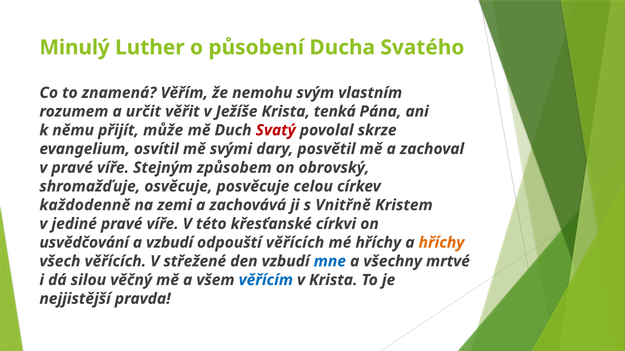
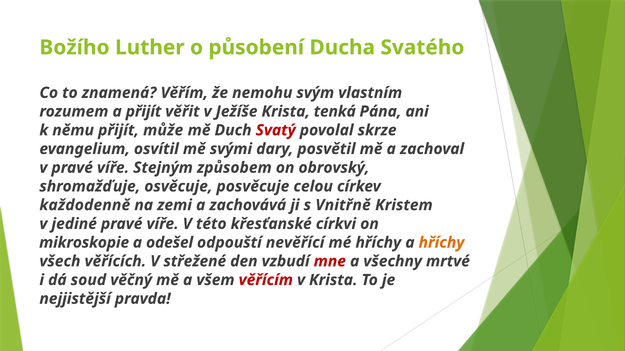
Minulý: Minulý -> Božího
a určit: určit -> přijít
usvědčování: usvědčování -> mikroskopie
a vzbudí: vzbudí -> odešel
odpouští věřících: věřících -> nevěřící
mne colour: blue -> red
silou: silou -> soud
věřícím colour: blue -> red
